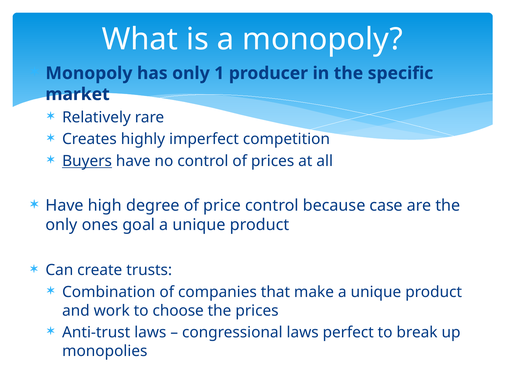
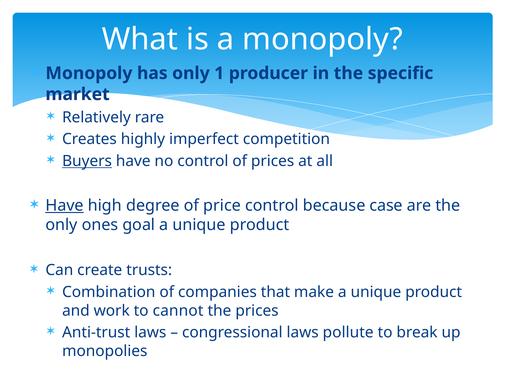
Have at (65, 205) underline: none -> present
choose: choose -> cannot
perfect: perfect -> pollute
